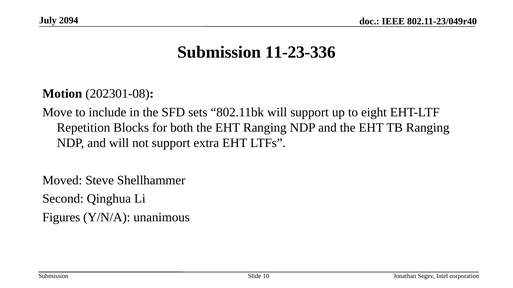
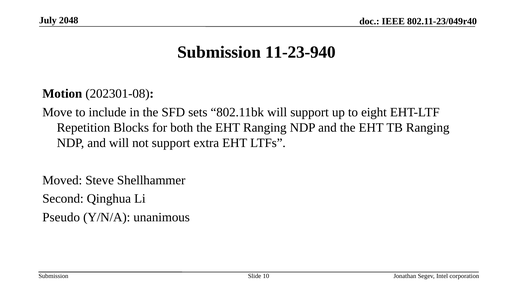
2094: 2094 -> 2048
11-23-336: 11-23-336 -> 11-23-940
Figures: Figures -> Pseudo
